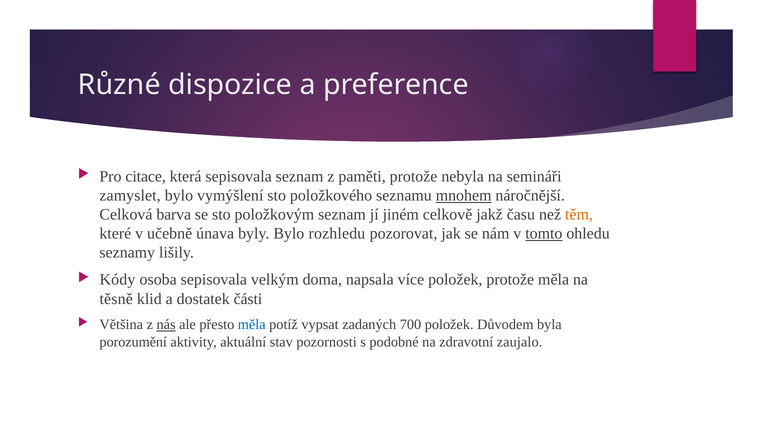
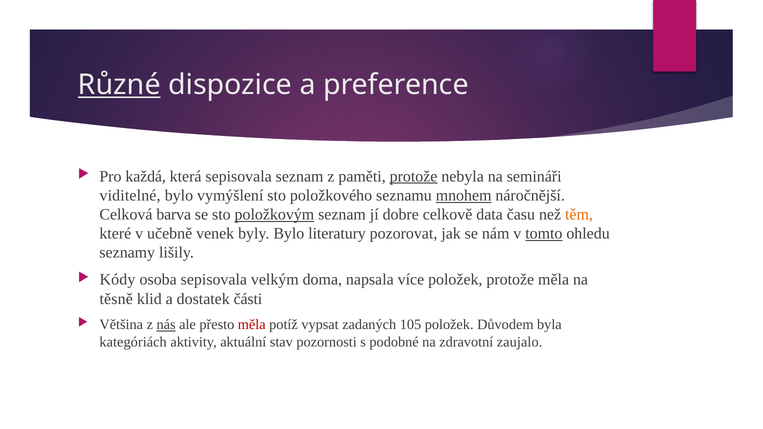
Různé underline: none -> present
citace: citace -> každá
protože at (414, 176) underline: none -> present
zamyslet: zamyslet -> viditelné
položkovým underline: none -> present
jiném: jiném -> dobre
jakž: jakž -> data
únava: únava -> venek
rozhledu: rozhledu -> literatury
měla at (252, 325) colour: blue -> red
700: 700 -> 105
porozumění: porozumění -> kategóriách
